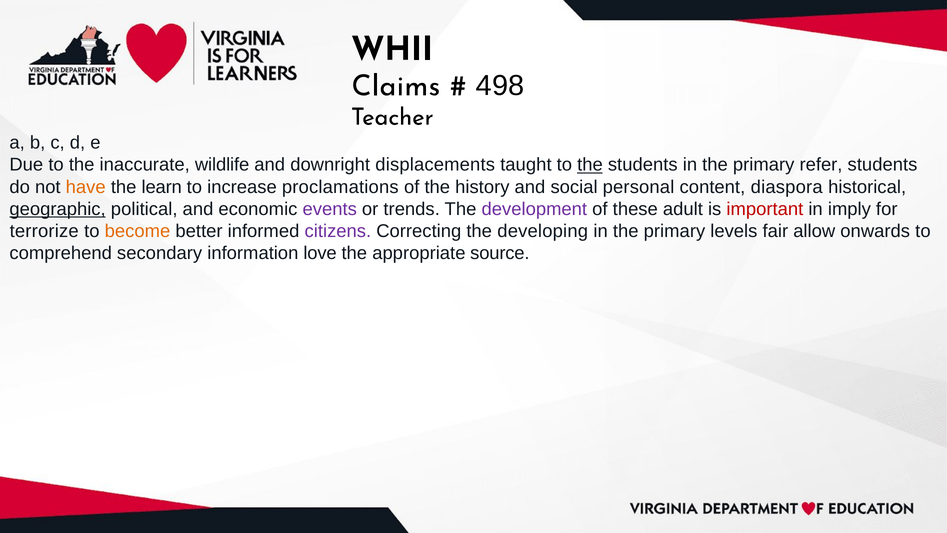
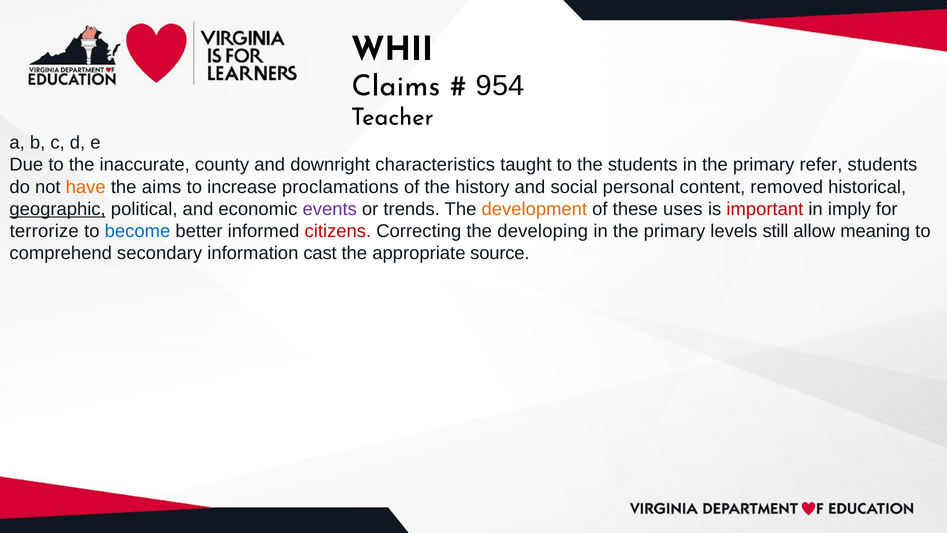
498: 498 -> 954
wildlife: wildlife -> county
displacements: displacements -> characteristics
the at (590, 165) underline: present -> none
learn: learn -> aims
diaspora: diaspora -> removed
development colour: purple -> orange
adult: adult -> uses
become colour: orange -> blue
citizens colour: purple -> red
fair: fair -> still
onwards: onwards -> meaning
love: love -> cast
